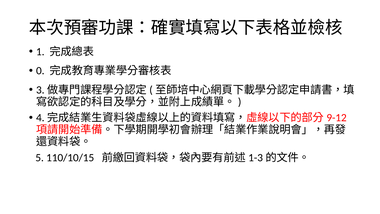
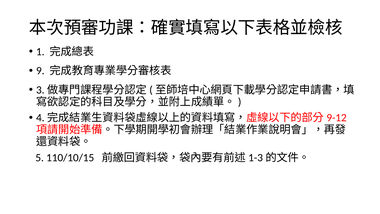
0: 0 -> 9
